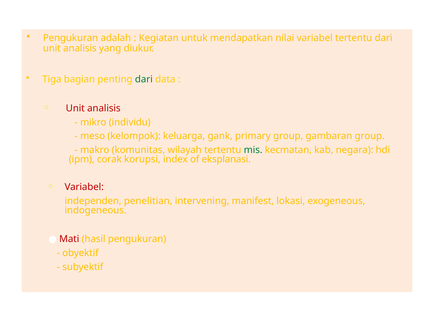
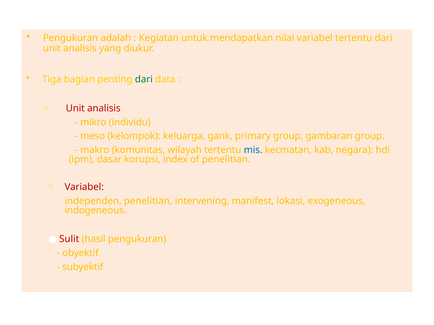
mis colour: green -> blue
corak: corak -> dasar
of eksplanasi: eksplanasi -> penelitian
Mati: Mati -> Sulit
